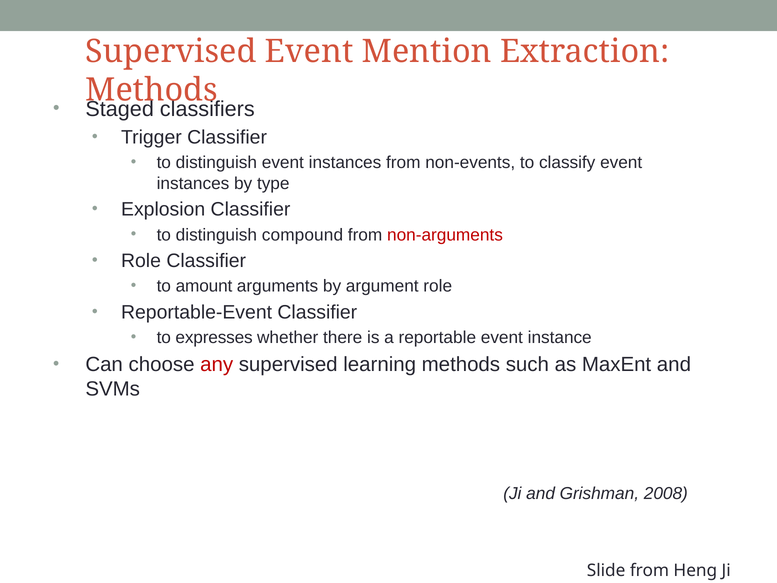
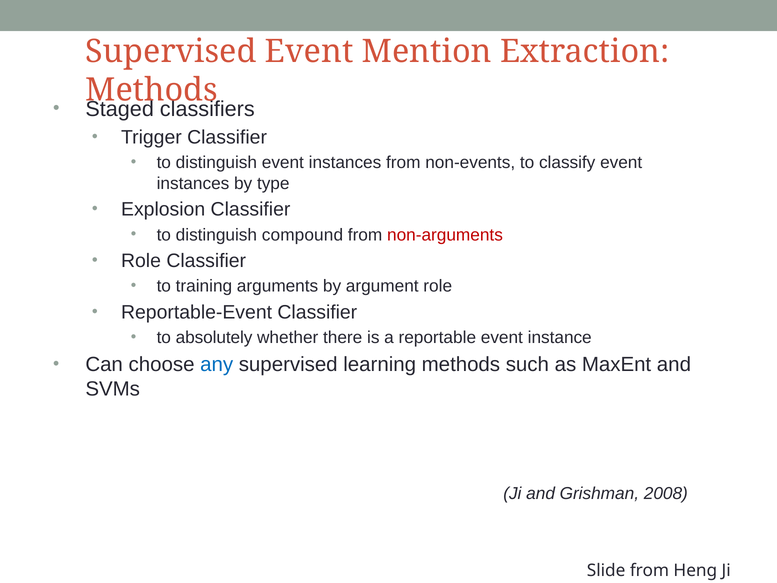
amount: amount -> training
expresses: expresses -> absolutely
any colour: red -> blue
